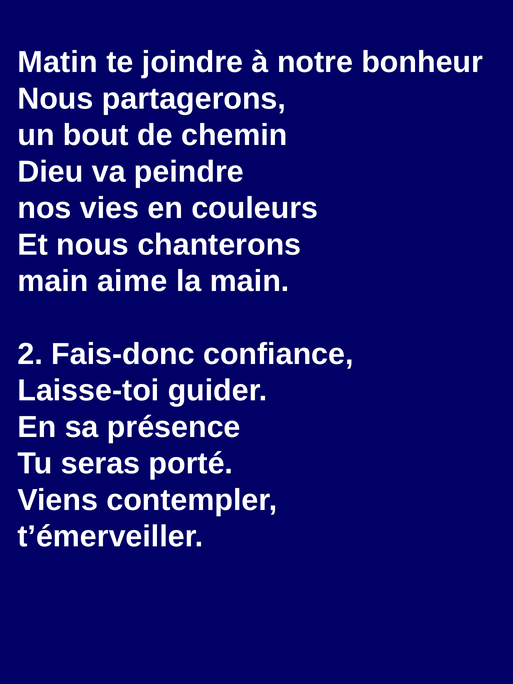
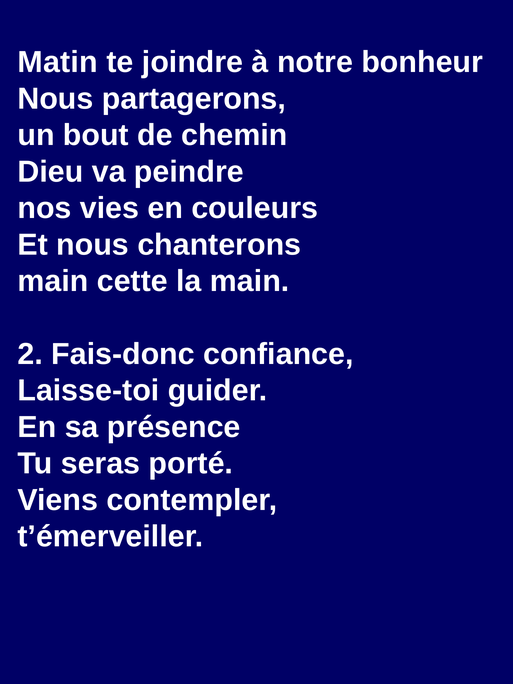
aime: aime -> cette
